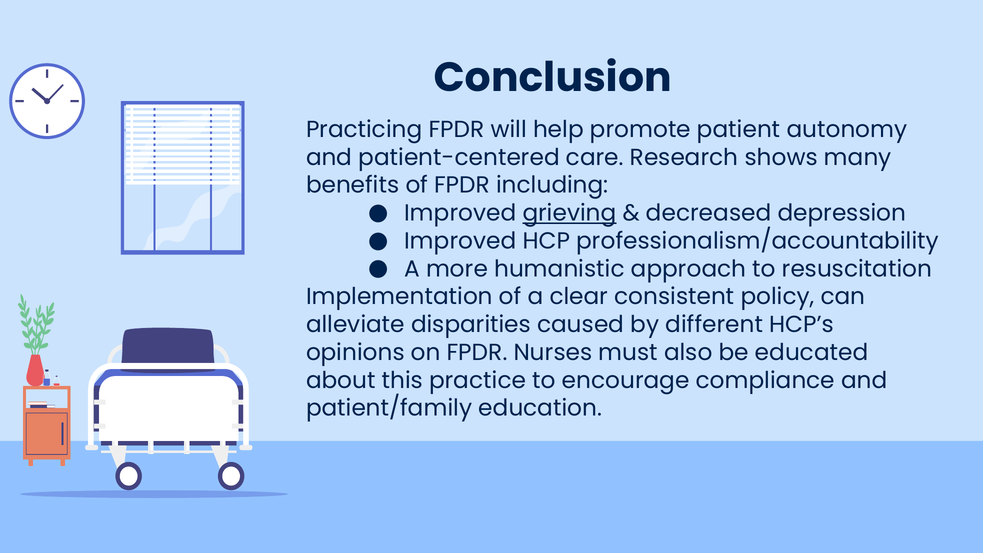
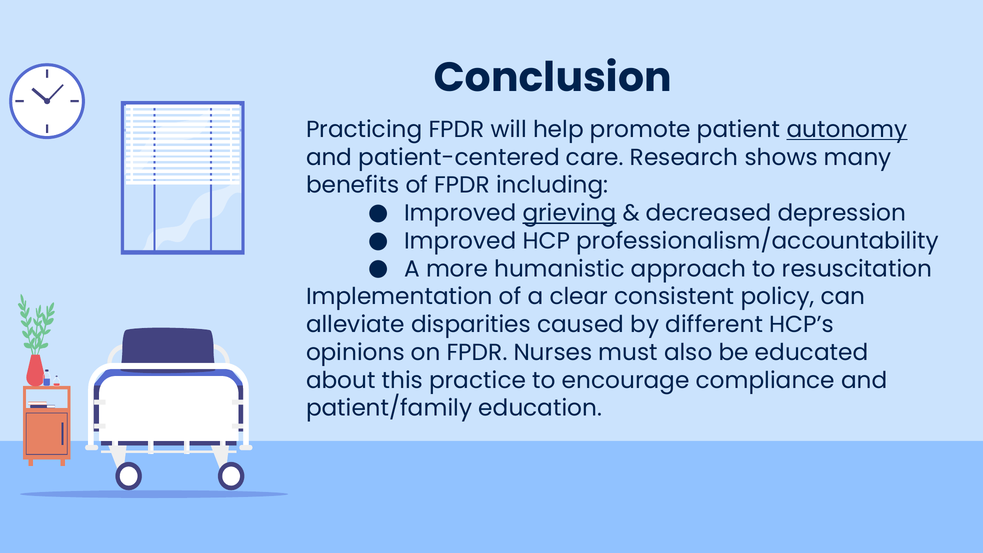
autonomy underline: none -> present
